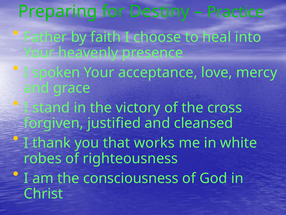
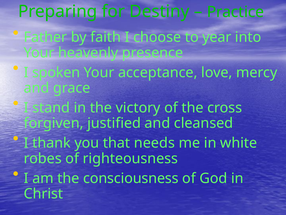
heal: heal -> year
works: works -> needs
